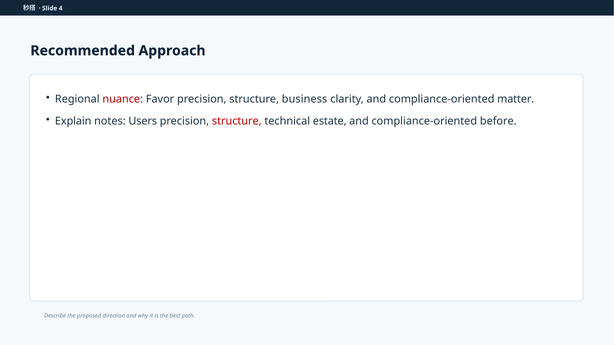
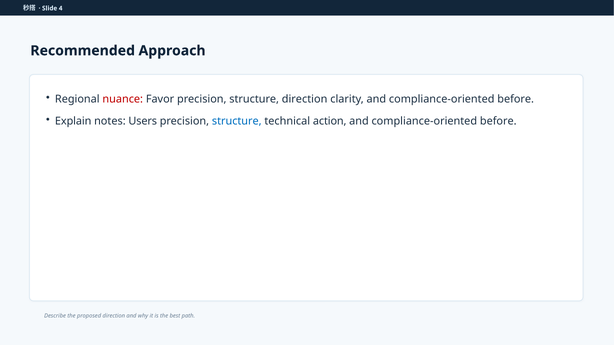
structure business: business -> direction
clarity and compliance-oriented matter: matter -> before
structure at (237, 121) colour: red -> blue
estate: estate -> action
